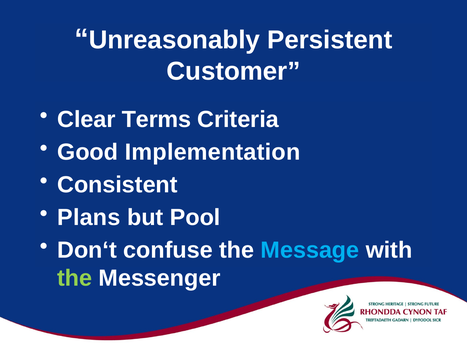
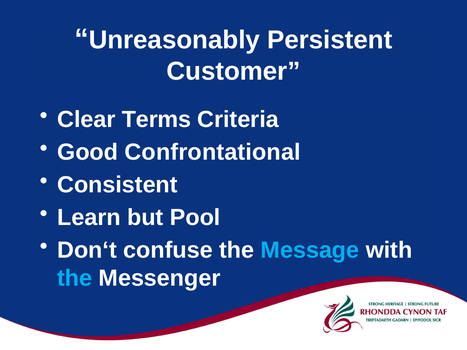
Implementation: Implementation -> Confrontational
Plans: Plans -> Learn
the at (75, 278) colour: light green -> light blue
